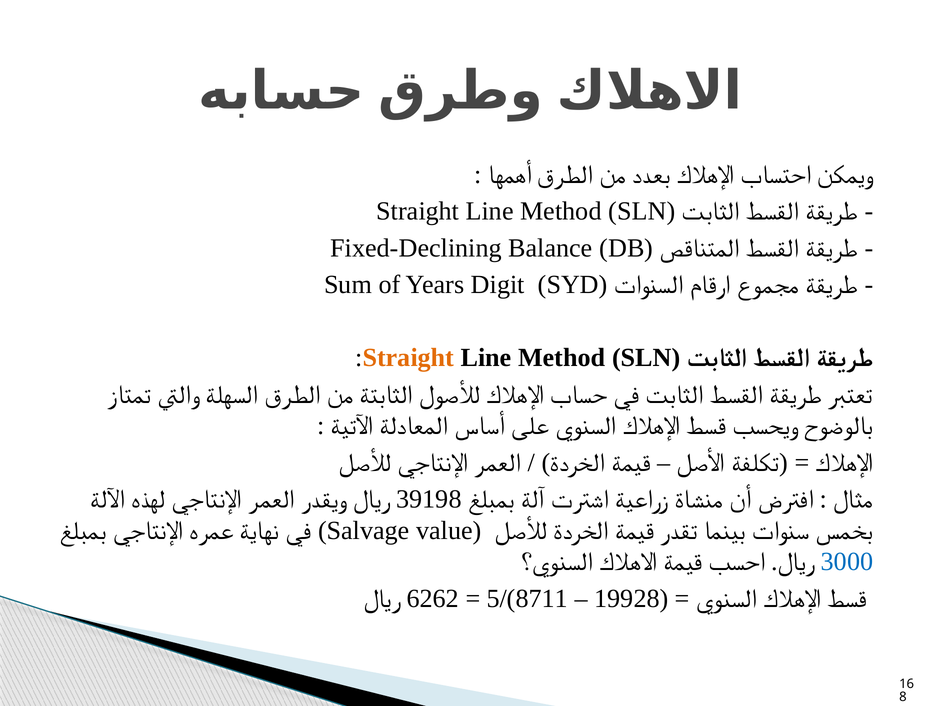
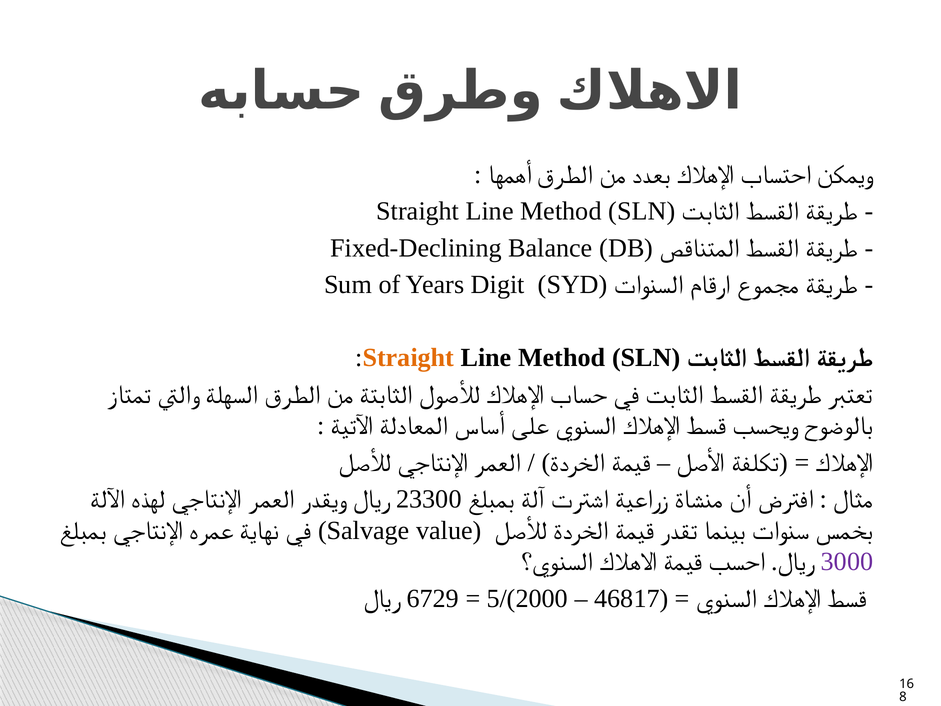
39198: 39198 -> 23300
3000 colour: blue -> purple
6262: 6262 -> 6729
8711: 8711 -> 2000
19928: 19928 -> 46817
